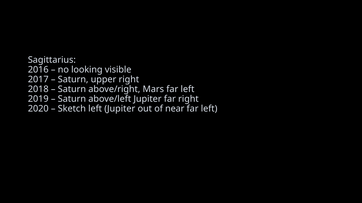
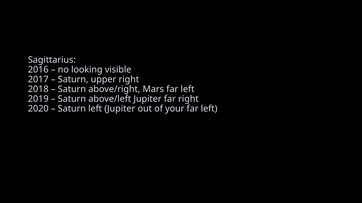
Sketch at (72, 109): Sketch -> Saturn
near: near -> your
